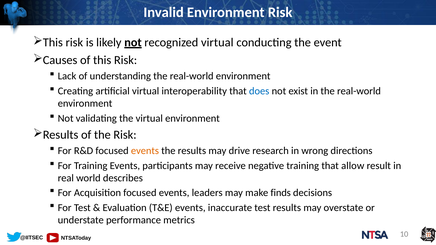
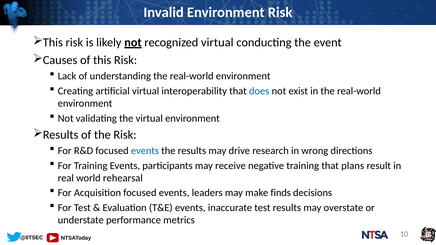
events at (145, 151) colour: orange -> blue
allow: allow -> plans
describes: describes -> rehearsal
